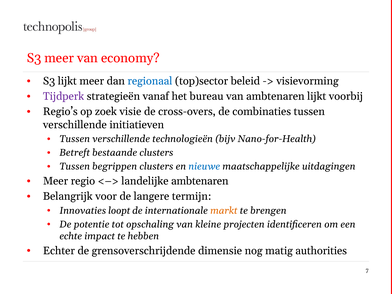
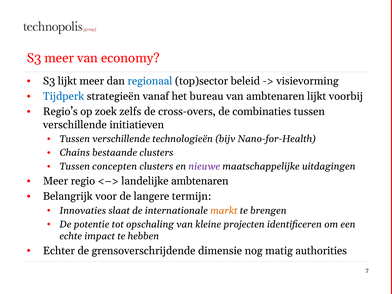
Tijdperk colour: purple -> blue
visie: visie -> zelfs
Betreft: Betreft -> Chains
begrippen: begrippen -> concepten
nieuwe colour: blue -> purple
loopt: loopt -> slaat
